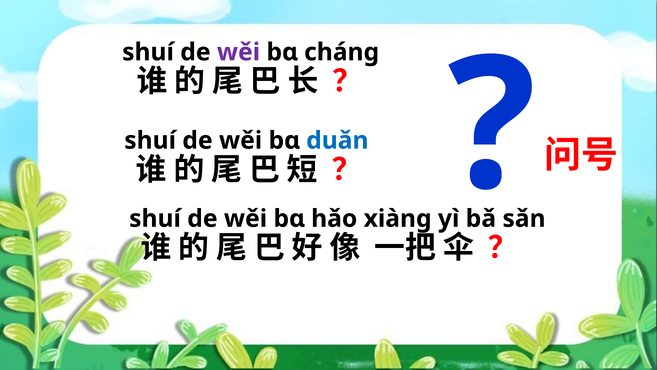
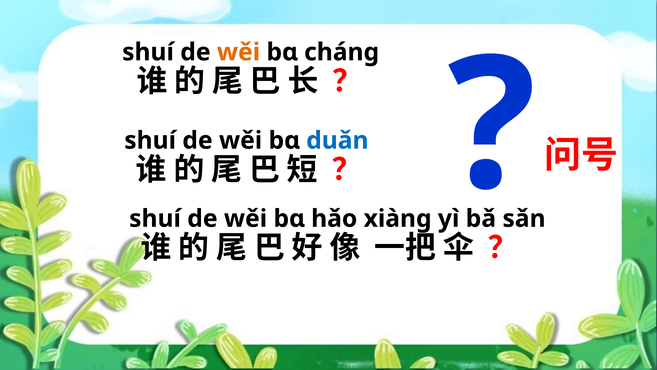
wěi at (239, 52) colour: purple -> orange
